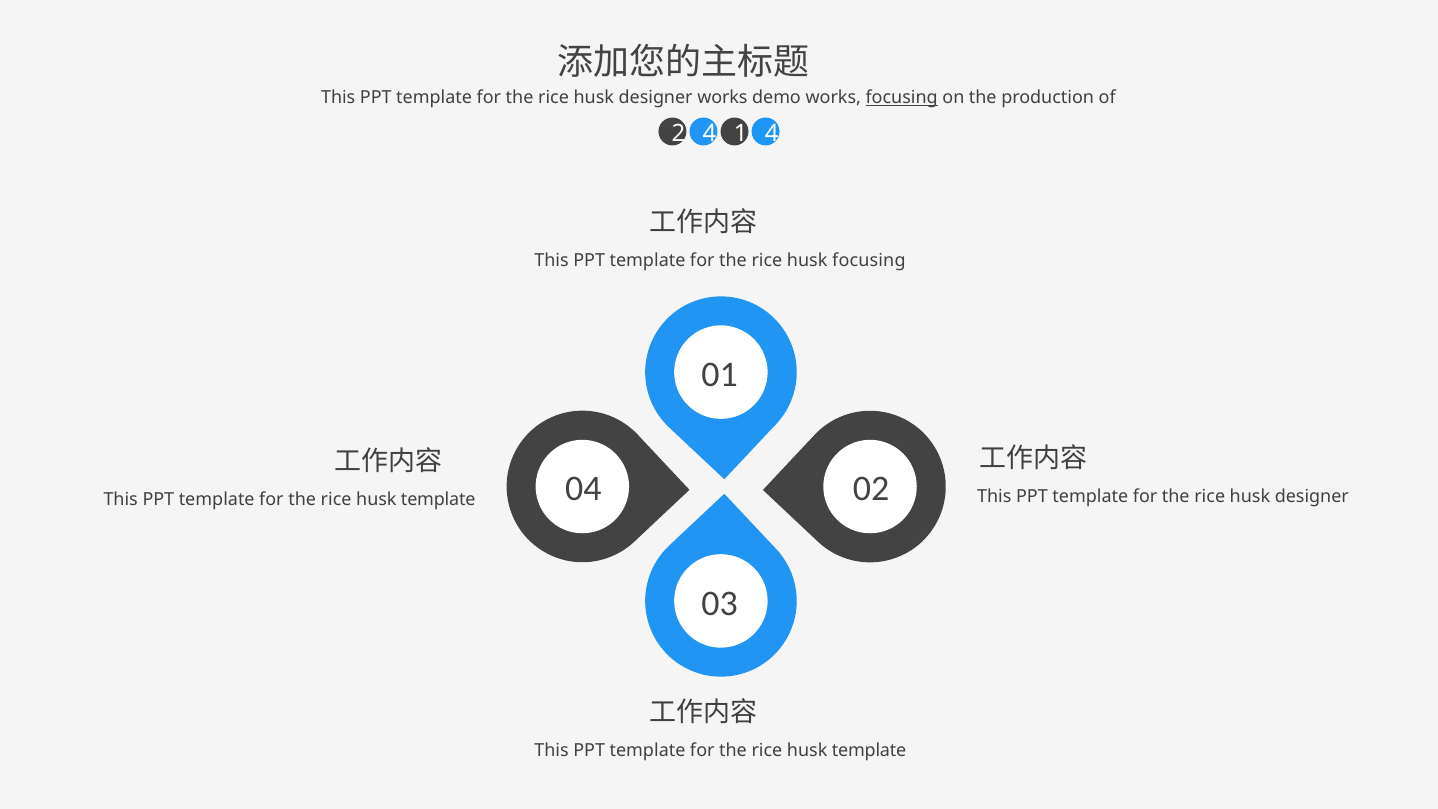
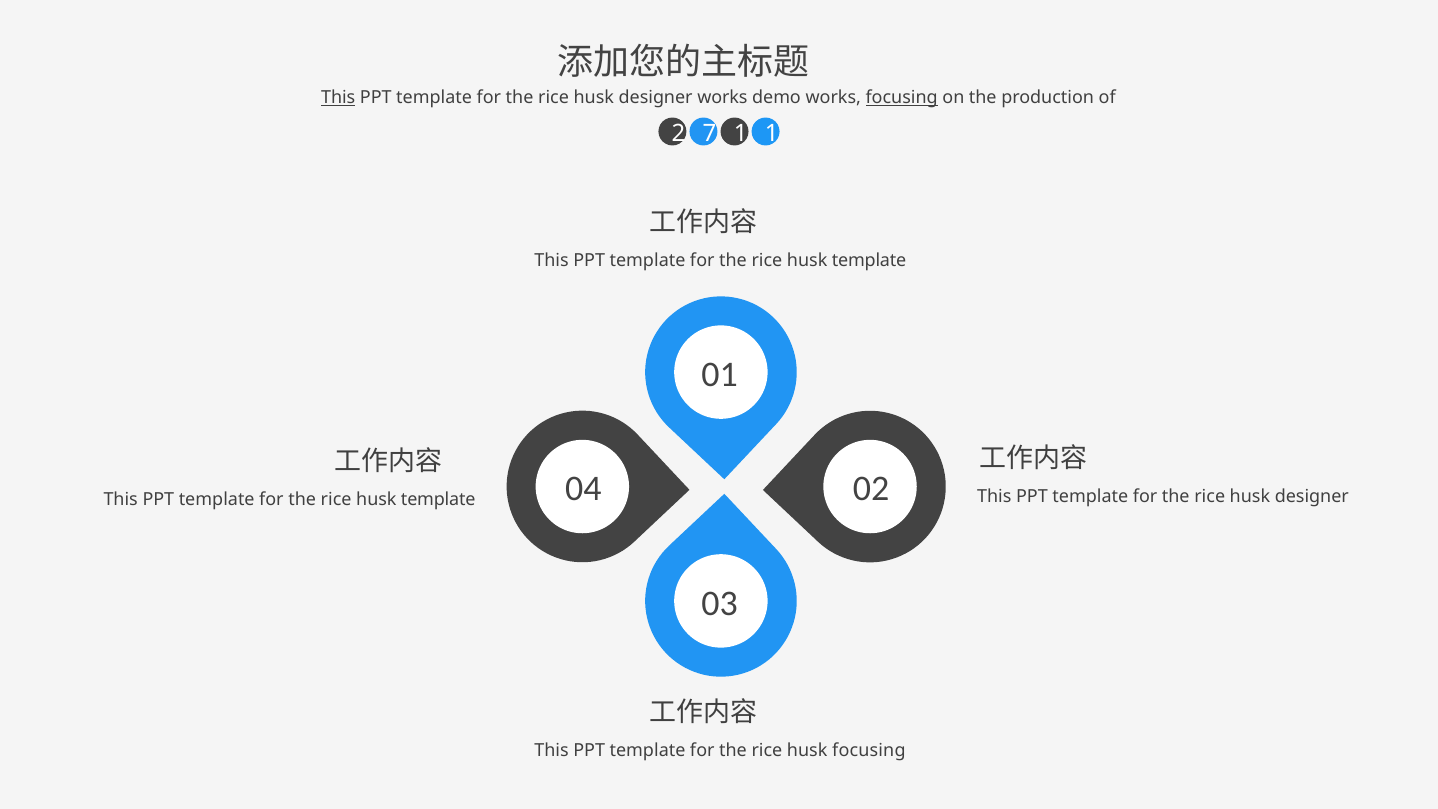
This at (338, 98) underline: none -> present
2 4: 4 -> 7
1 4: 4 -> 1
focusing at (869, 261): focusing -> template
template at (869, 750): template -> focusing
